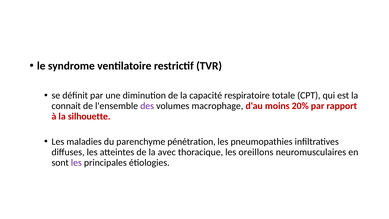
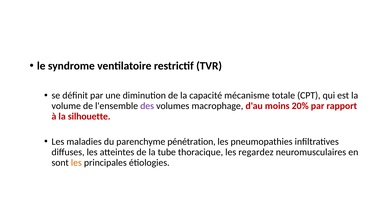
respiratoire: respiratoire -> mécanisme
connait: connait -> volume
avec: avec -> tube
oreillons: oreillons -> regardez
les at (76, 162) colour: purple -> orange
